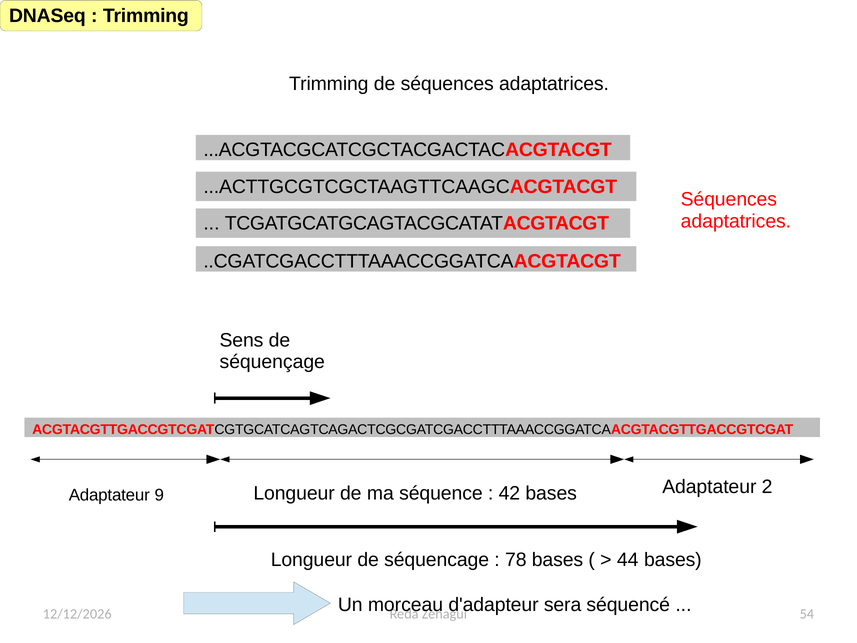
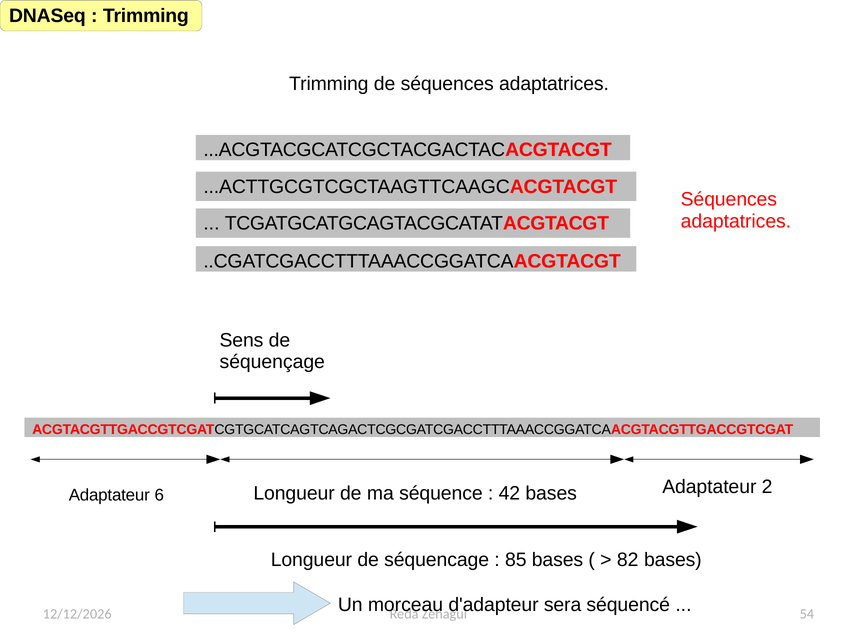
9: 9 -> 6
78: 78 -> 85
44: 44 -> 82
